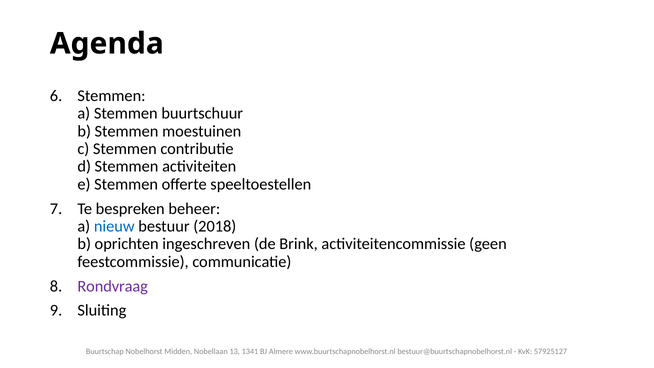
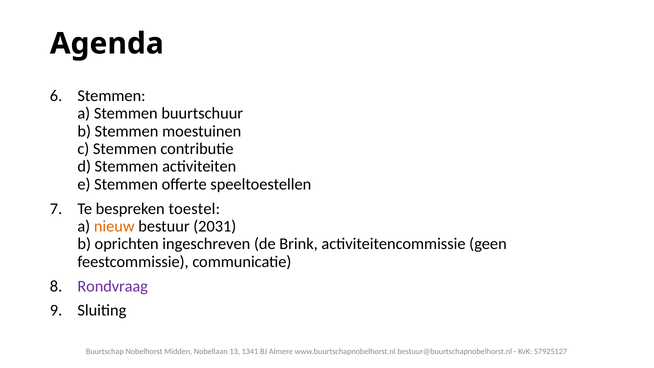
beheer: beheer -> toestel
nieuw colour: blue -> orange
2018: 2018 -> 2031
